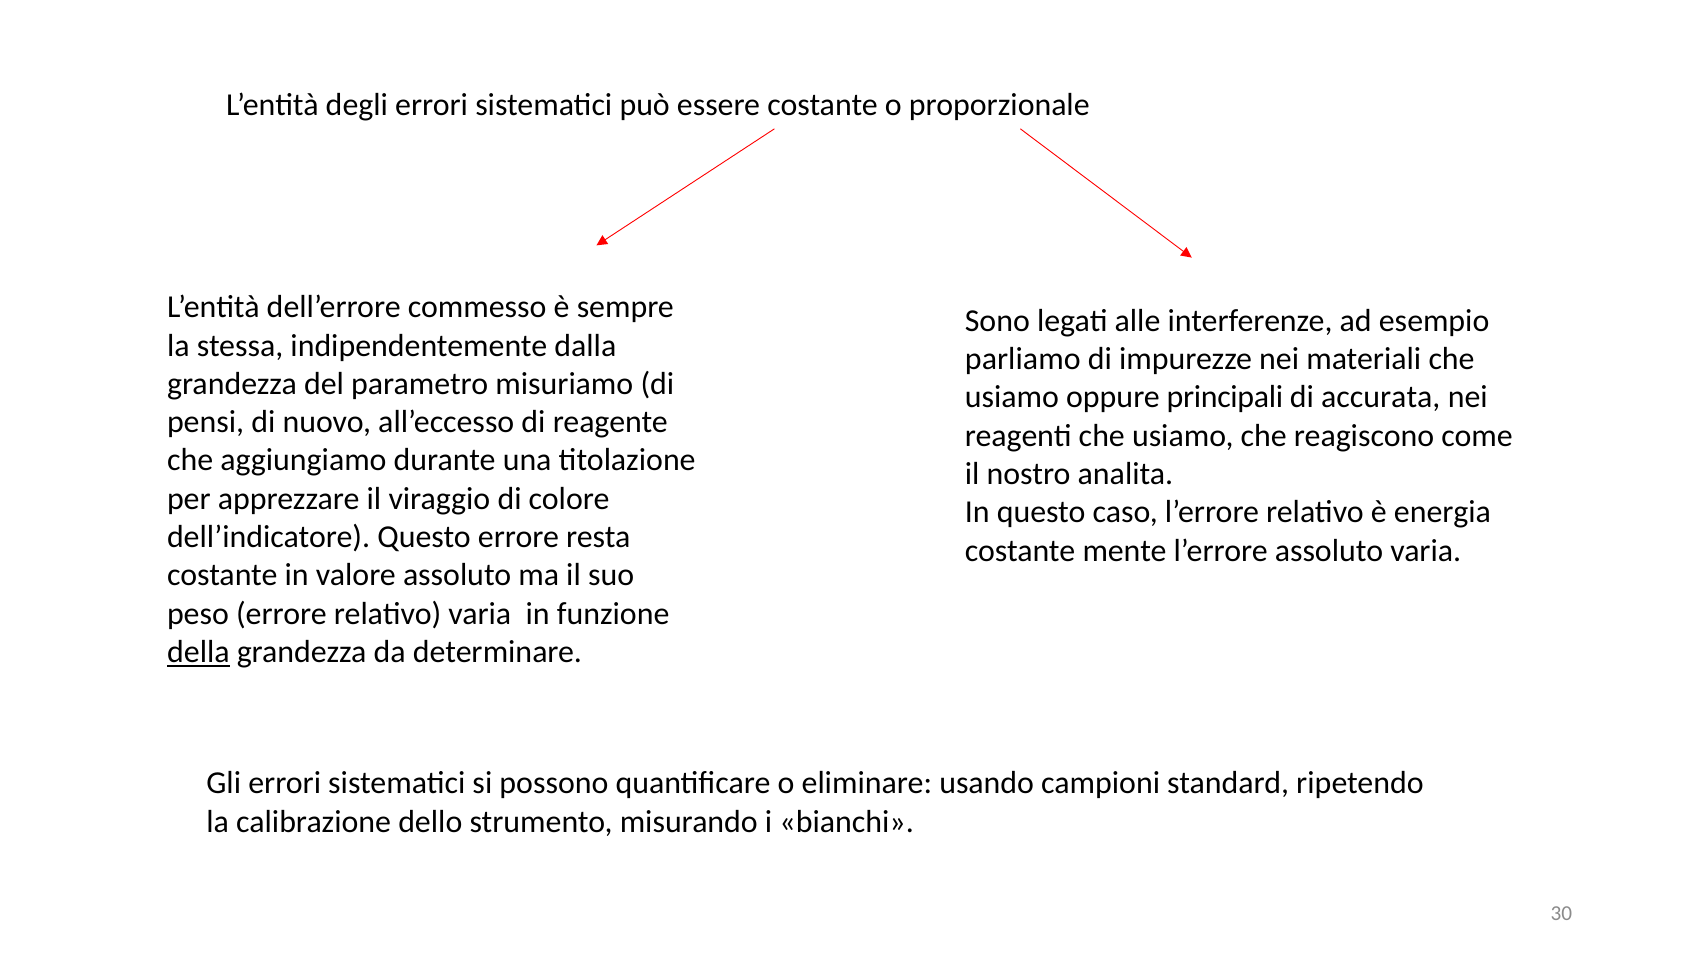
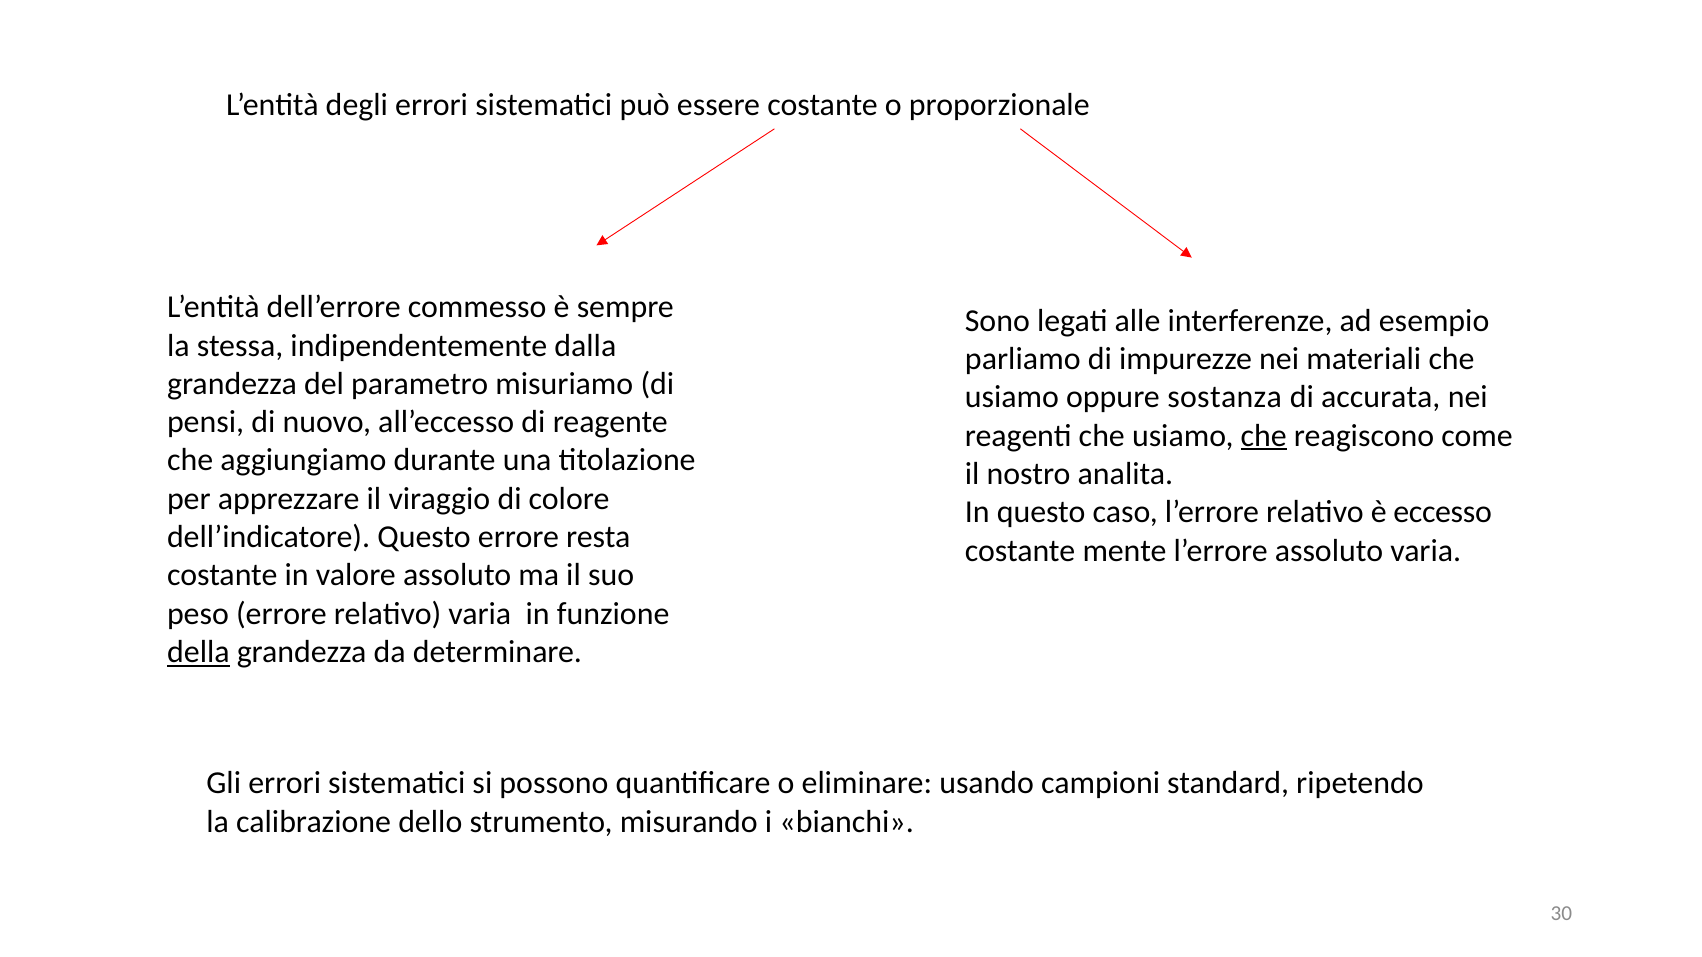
principali: principali -> sostanza
che at (1264, 436) underline: none -> present
energia: energia -> eccesso
